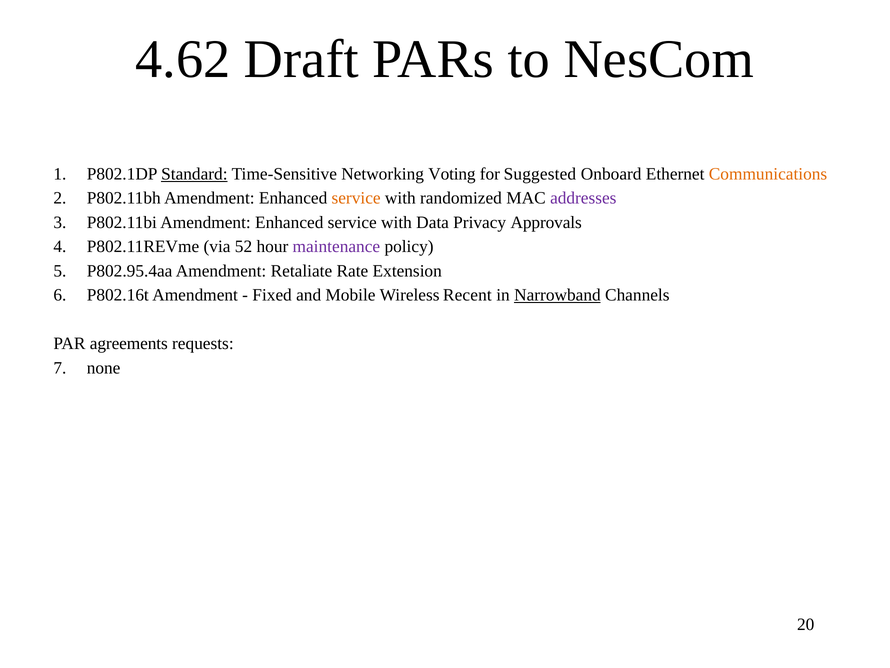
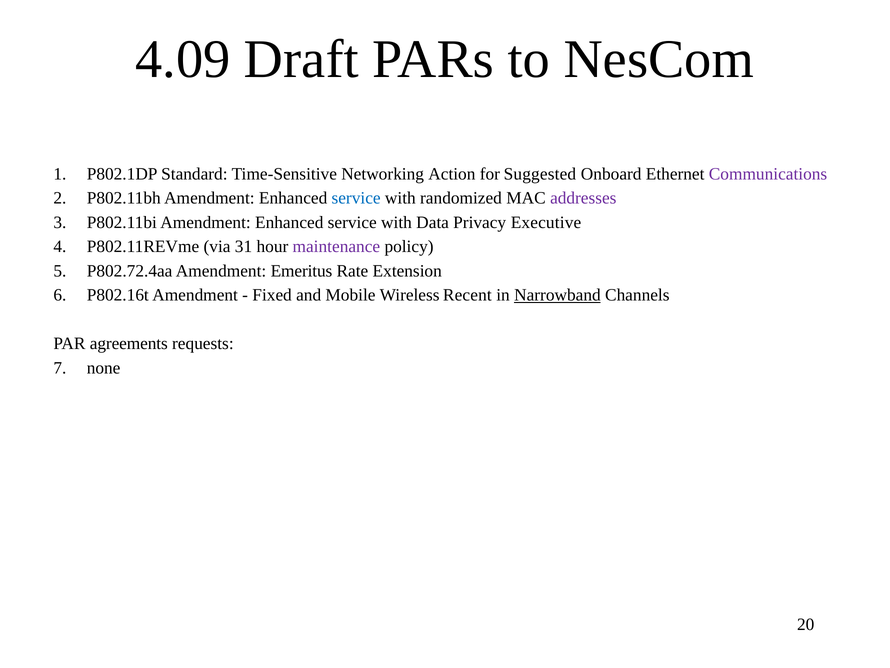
4.62: 4.62 -> 4.09
Standard underline: present -> none
Voting: Voting -> Action
Communications colour: orange -> purple
service at (356, 198) colour: orange -> blue
Approvals: Approvals -> Executive
52: 52 -> 31
P802.95.4aa: P802.95.4aa -> P802.72.4aa
Retaliate: Retaliate -> Emeritus
